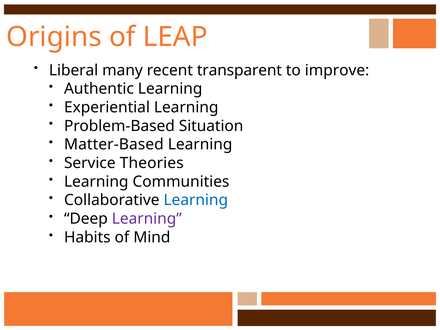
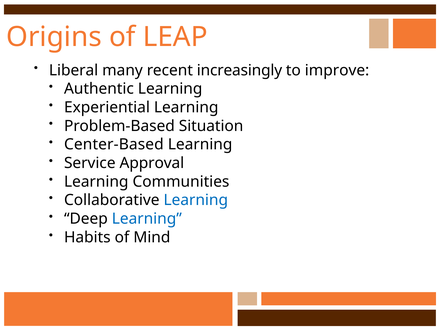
transparent: transparent -> increasingly
Matter-Based: Matter-Based -> Center-Based
Theories: Theories -> Approval
Learning at (147, 219) colour: purple -> blue
